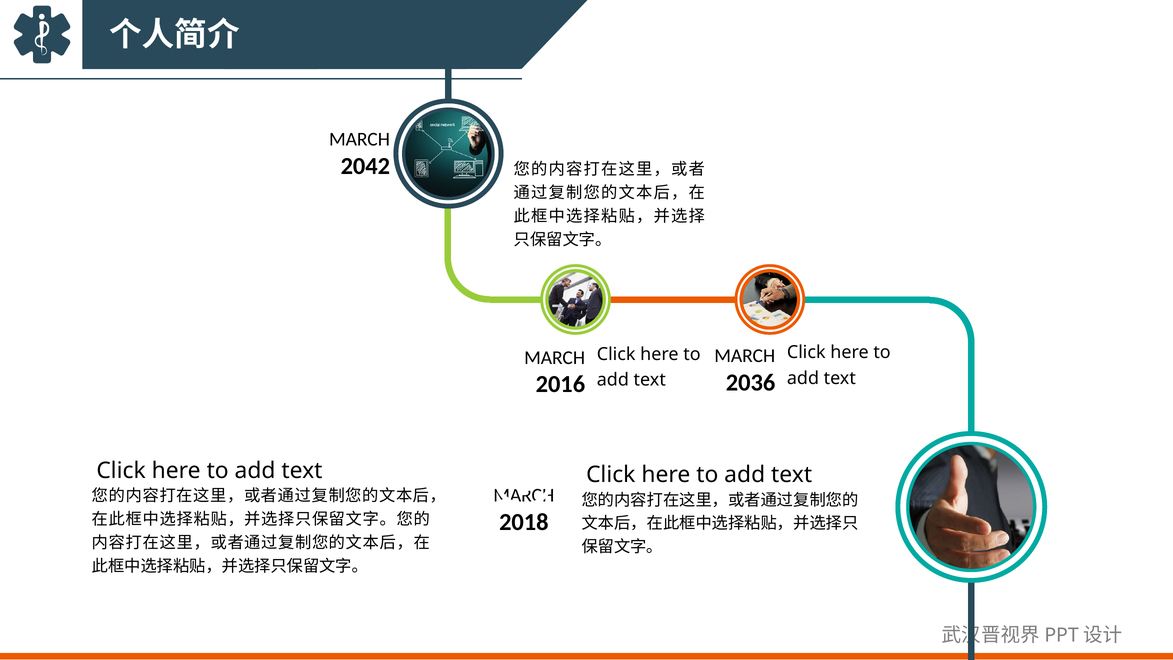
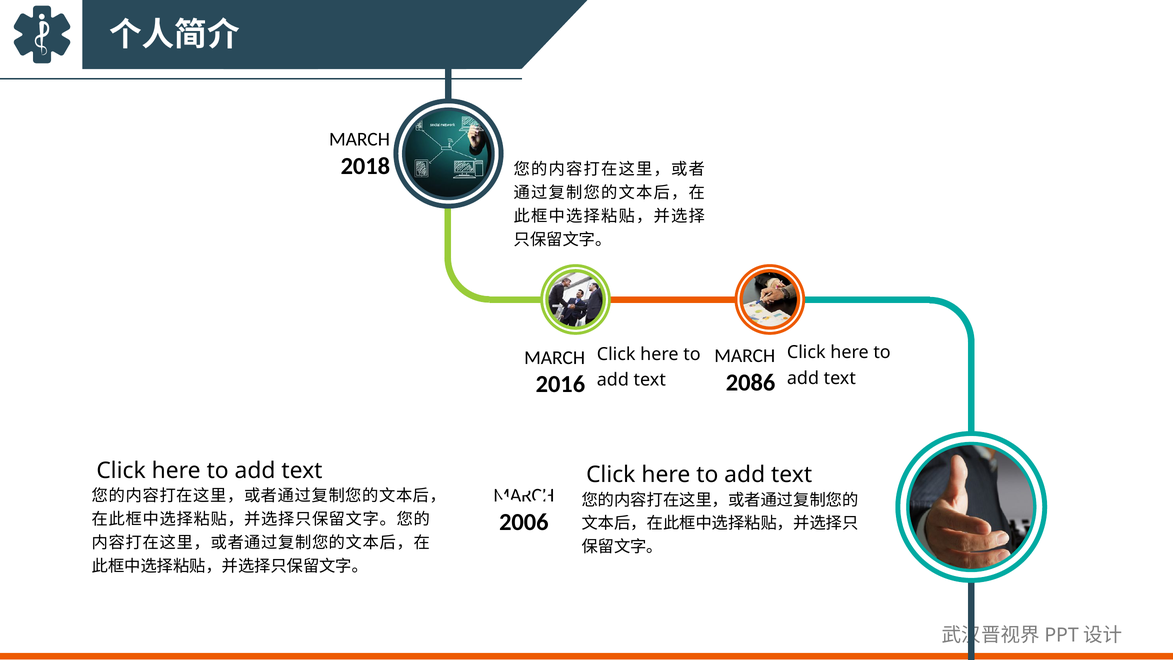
2042: 2042 -> 2018
2036: 2036 -> 2086
2018: 2018 -> 2006
